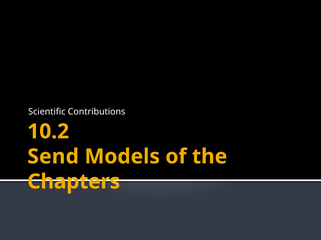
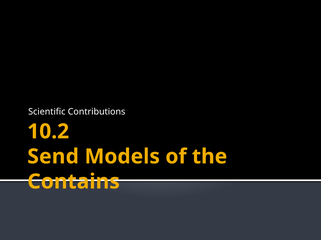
Chapters: Chapters -> Contains
